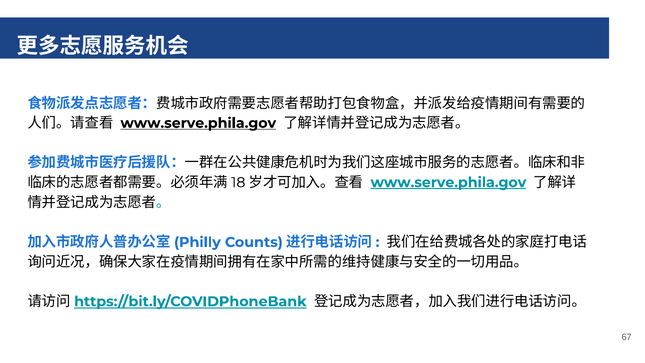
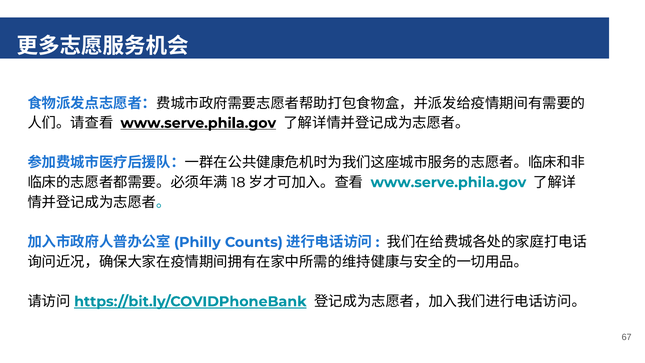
www.serve.phila.gov at (448, 182) underline: present -> none
